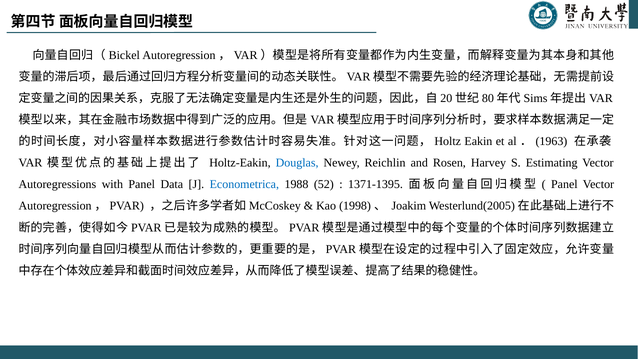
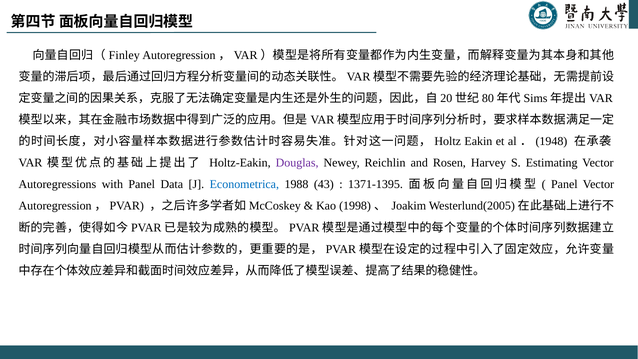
Bickel: Bickel -> Finley
1963: 1963 -> 1948
Douglas colour: blue -> purple
52: 52 -> 43
